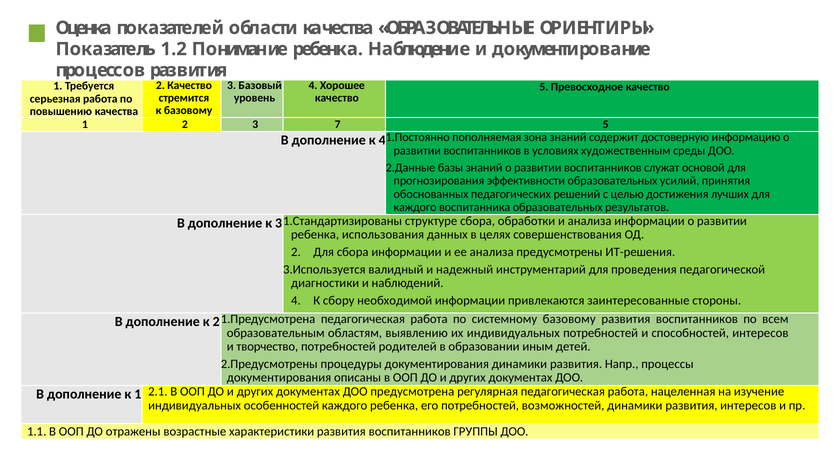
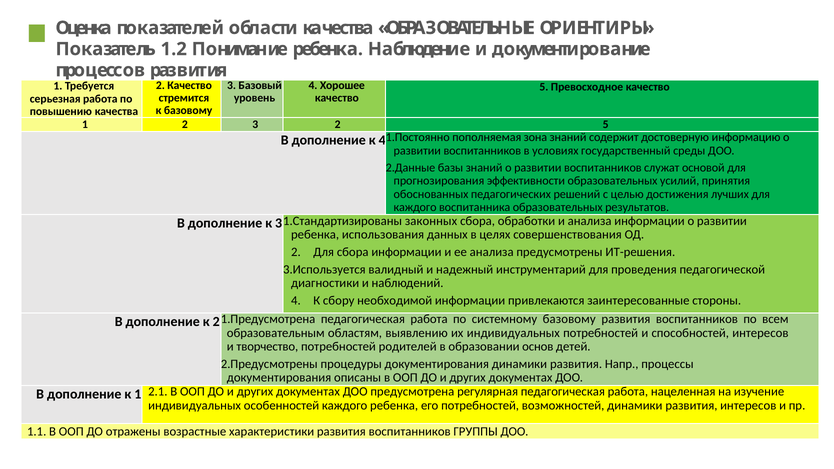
3 7: 7 -> 2
художественным: художественным -> государственный
структуре: структуре -> законных
иным: иным -> основ
